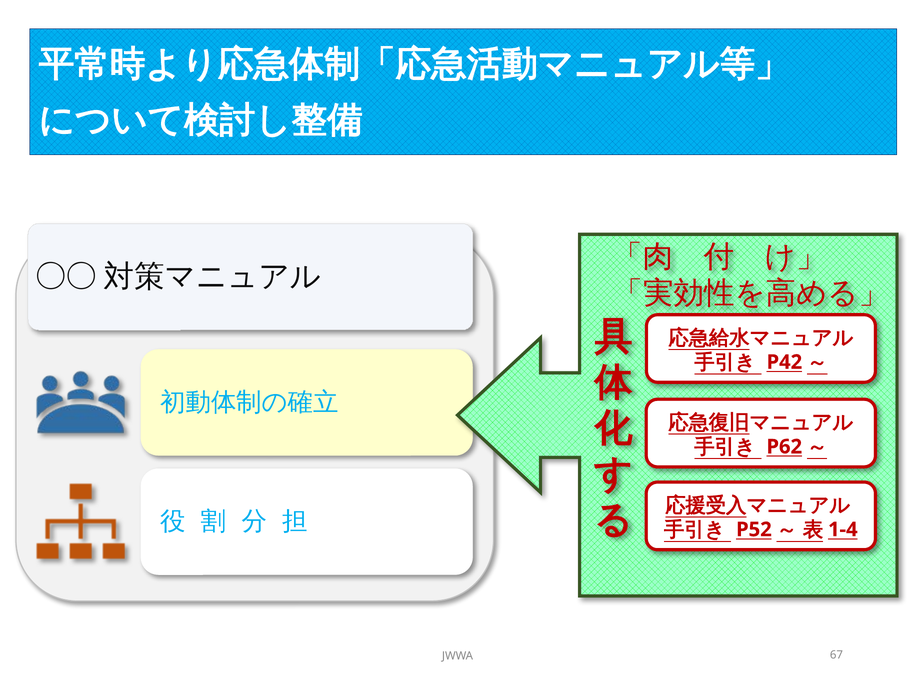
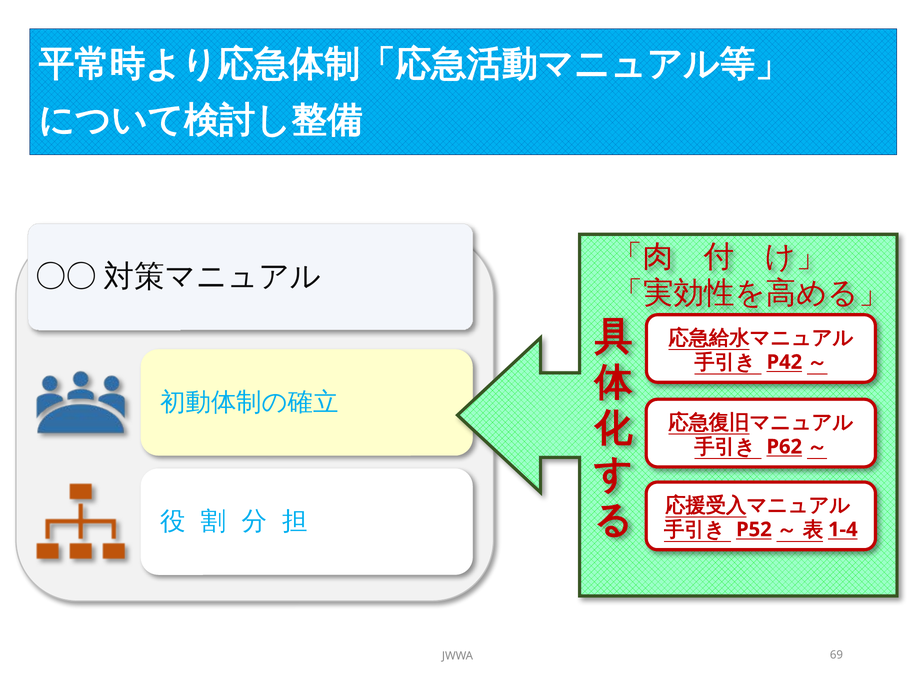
67: 67 -> 69
